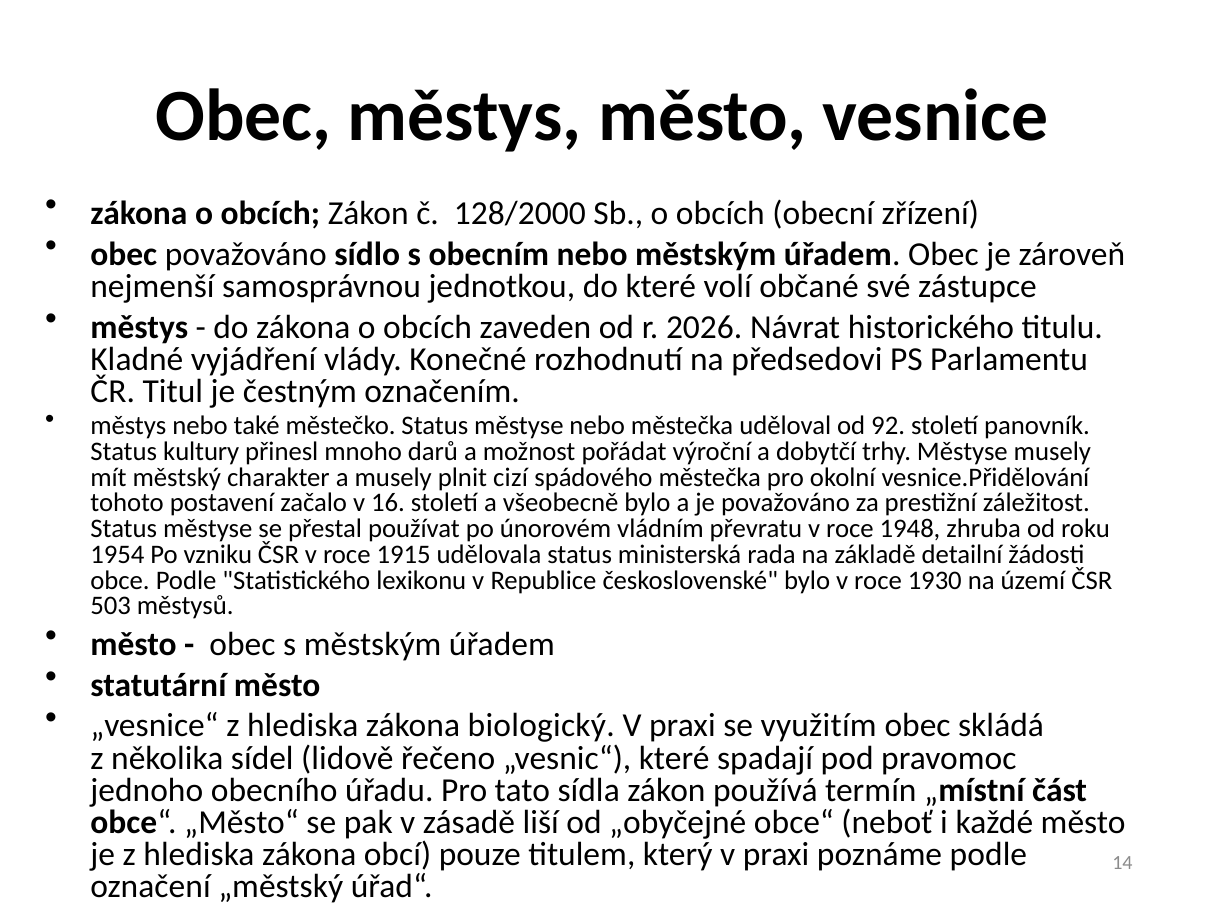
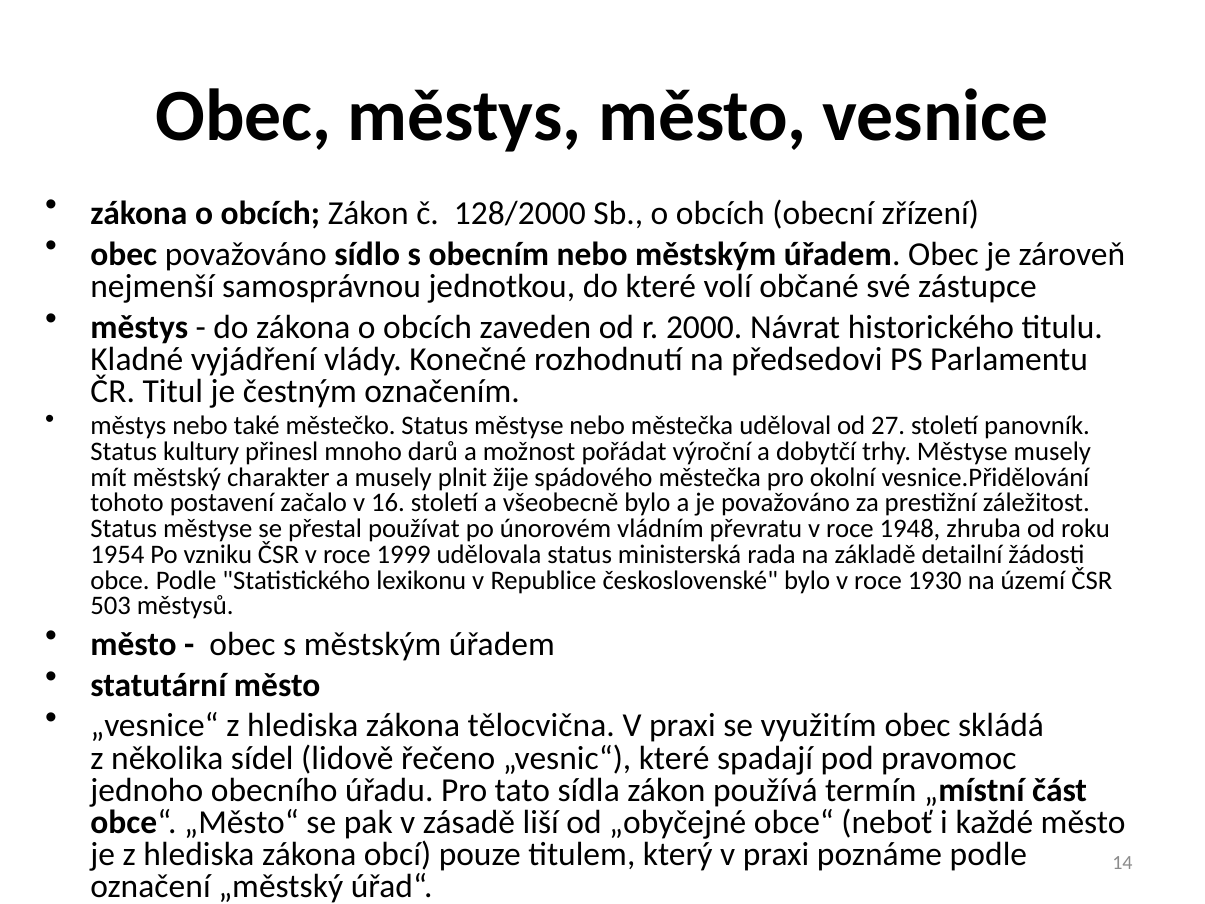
2026: 2026 -> 2000
92: 92 -> 27
cizí: cizí -> žije
1915: 1915 -> 1999
biologický: biologický -> tělocvična
